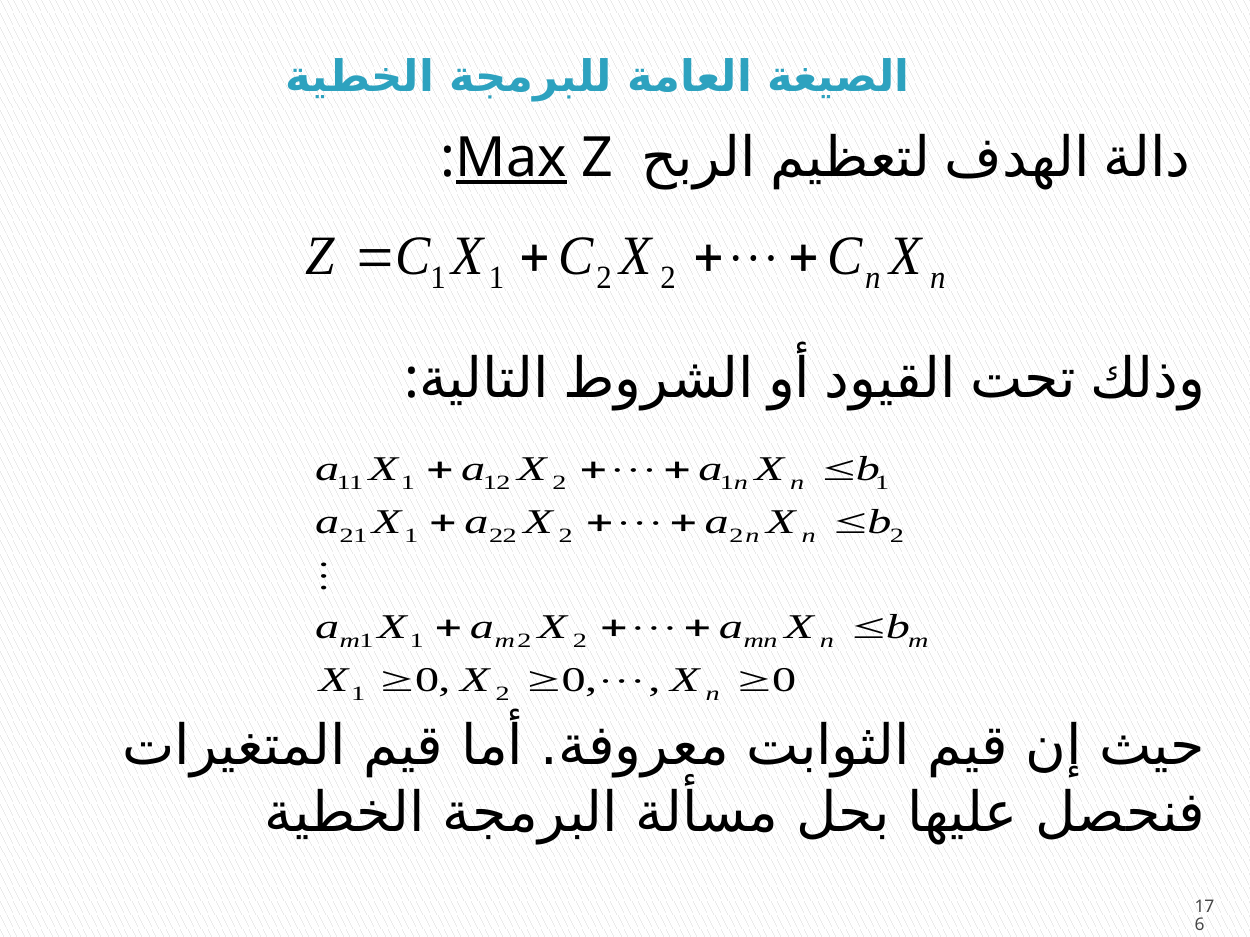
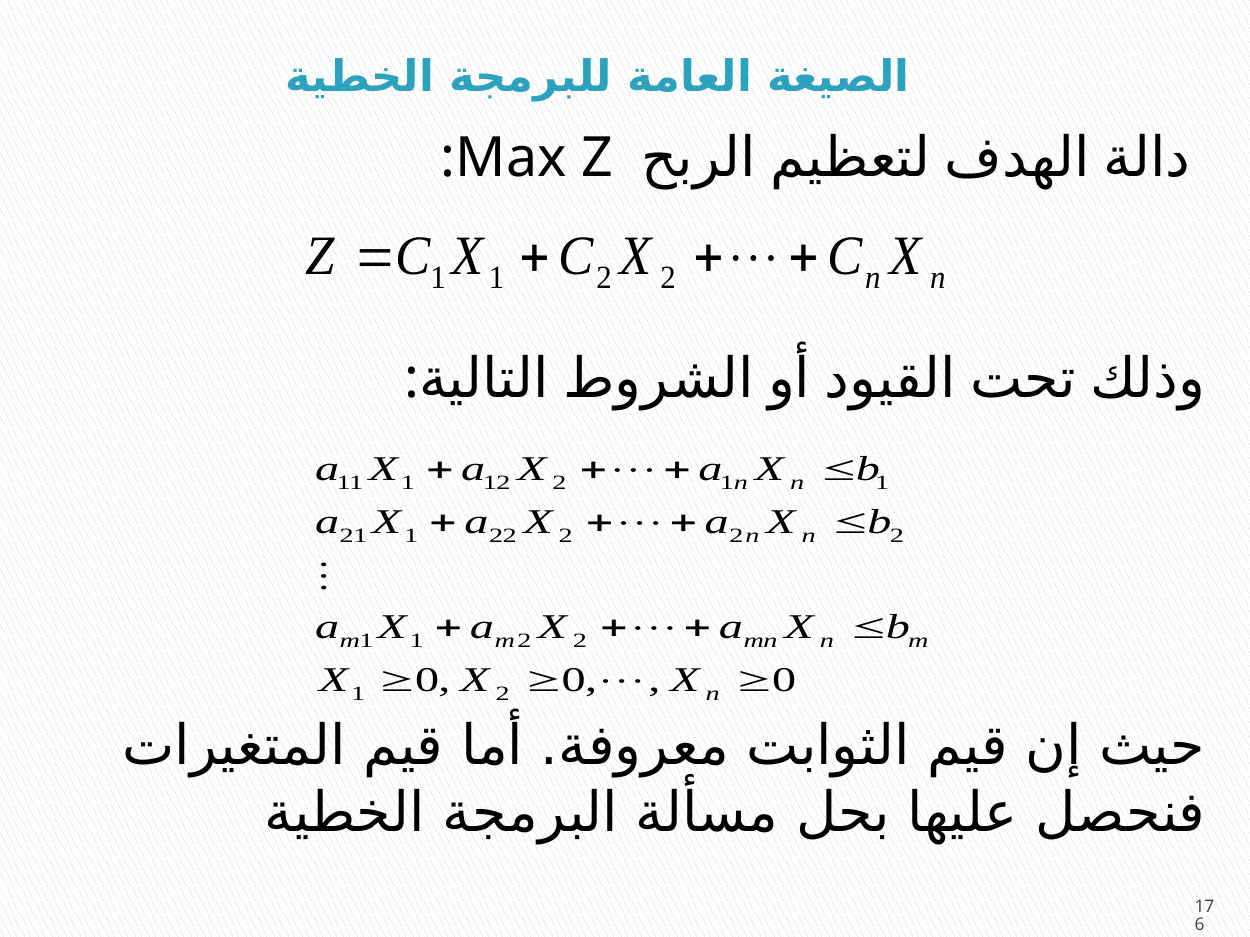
Max underline: present -> none
